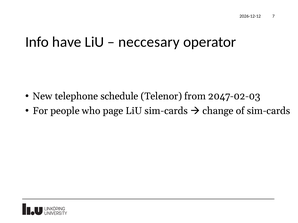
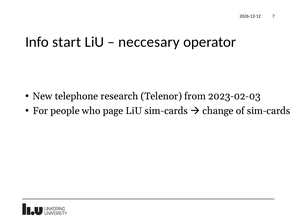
have: have -> start
schedule: schedule -> research
2047-02-03: 2047-02-03 -> 2023-02-03
